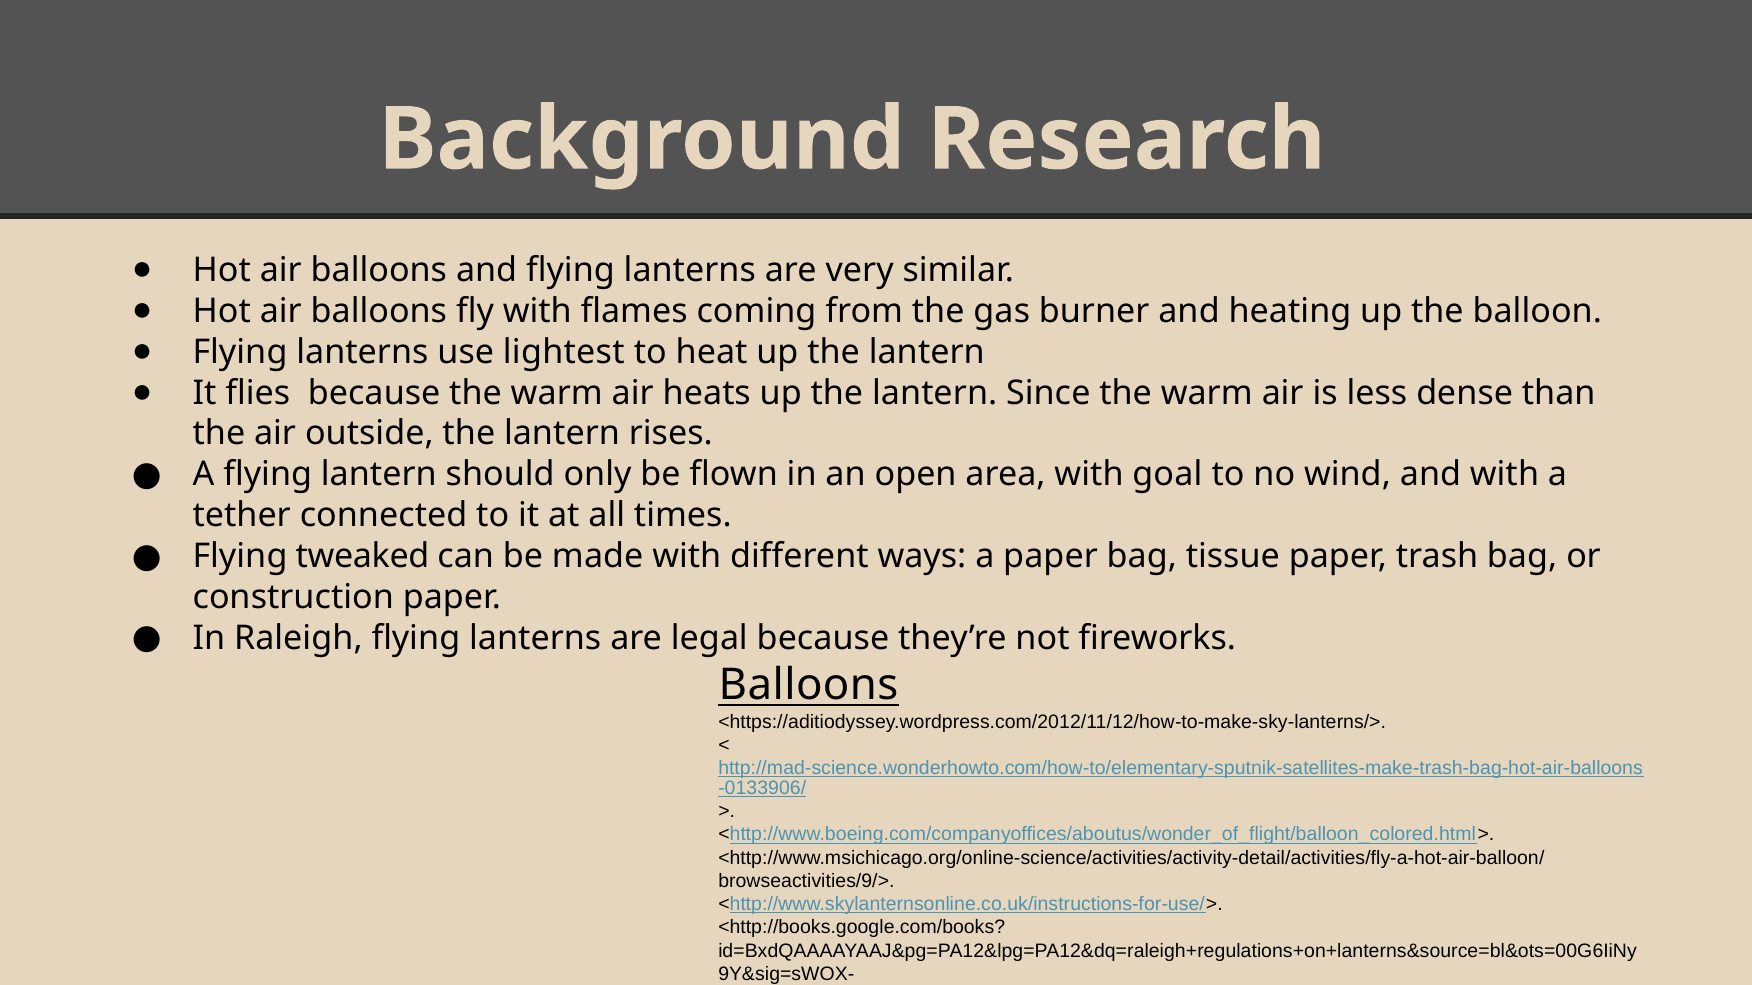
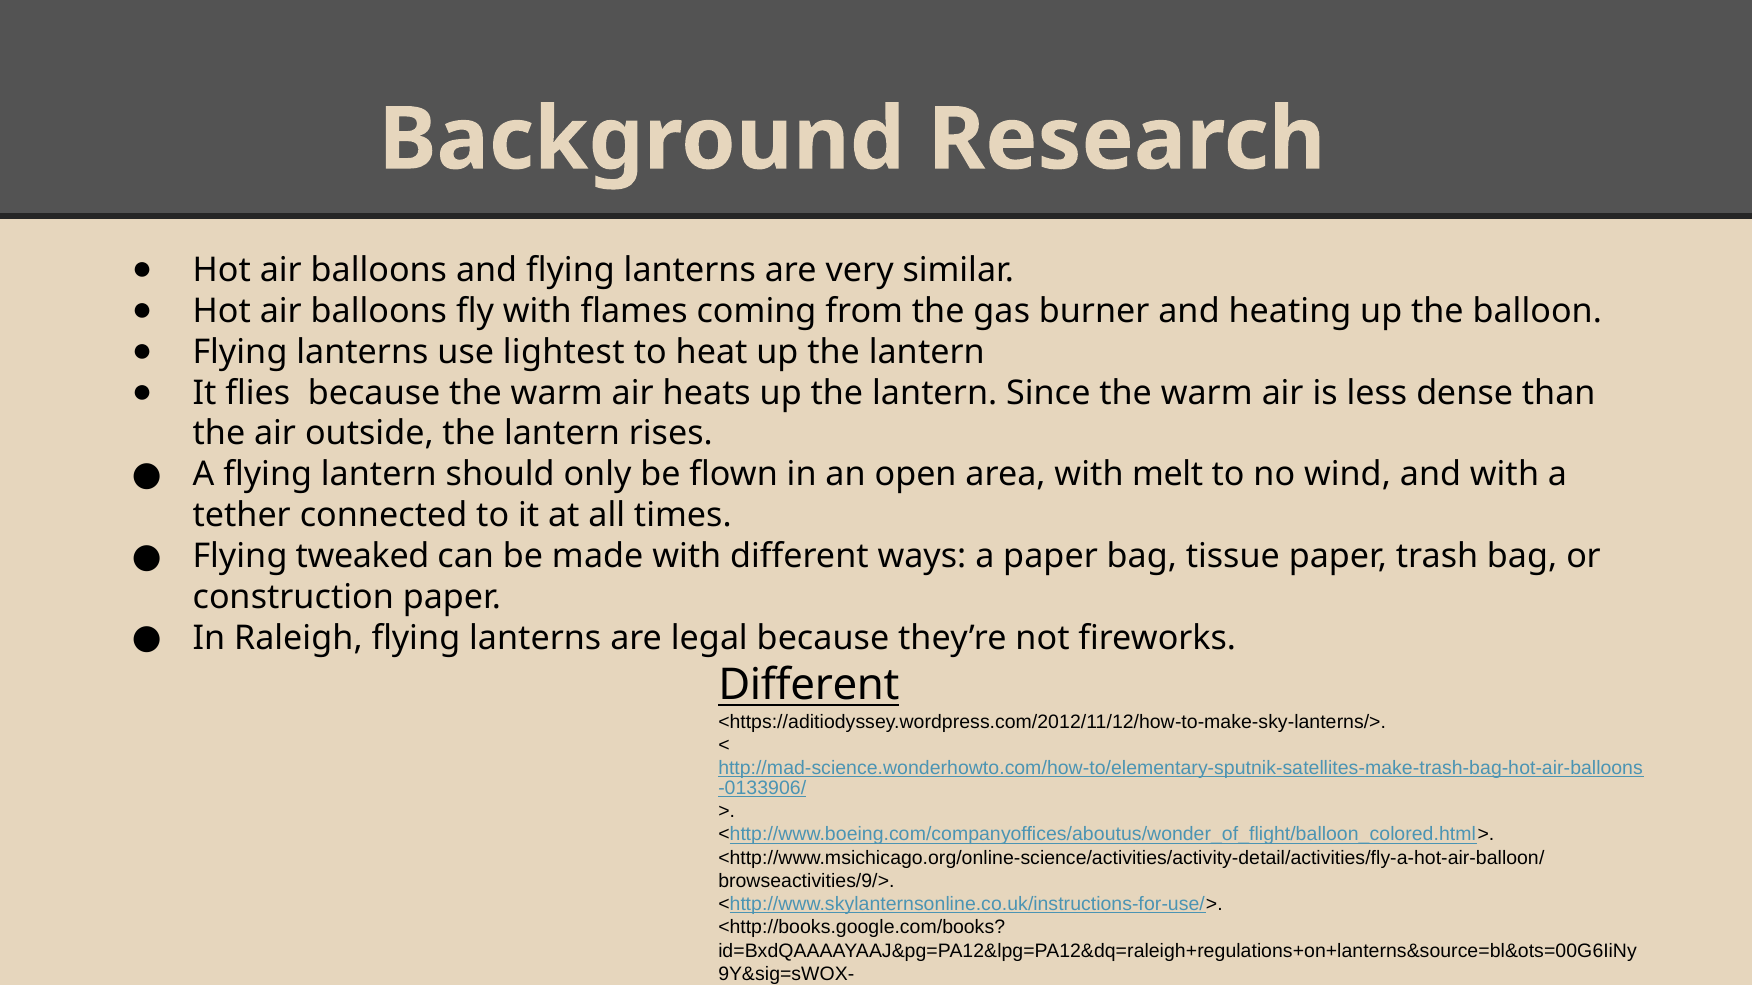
goal: goal -> melt
Balloons at (809, 686): Balloons -> Different
